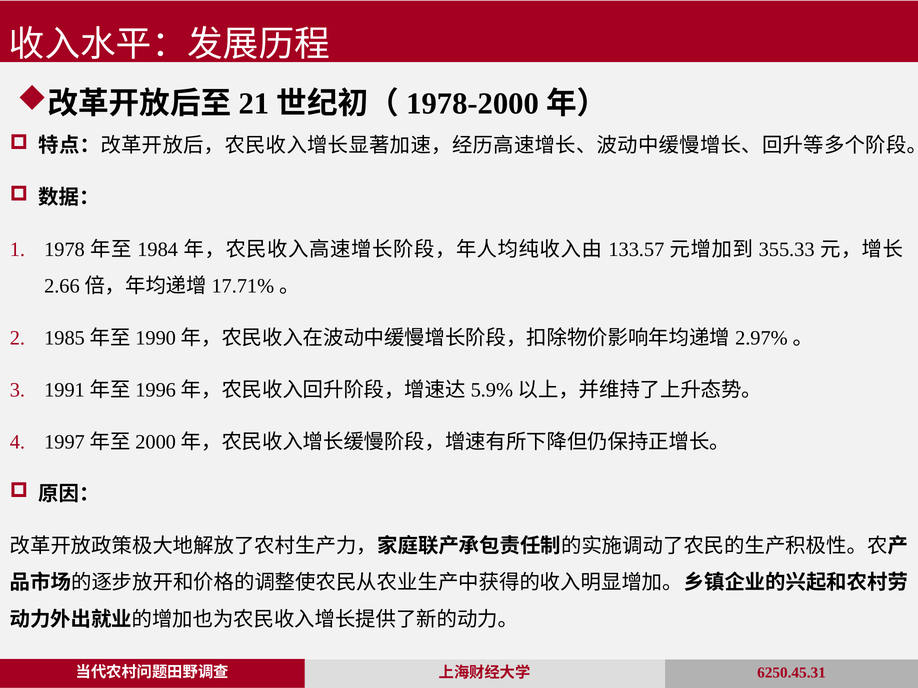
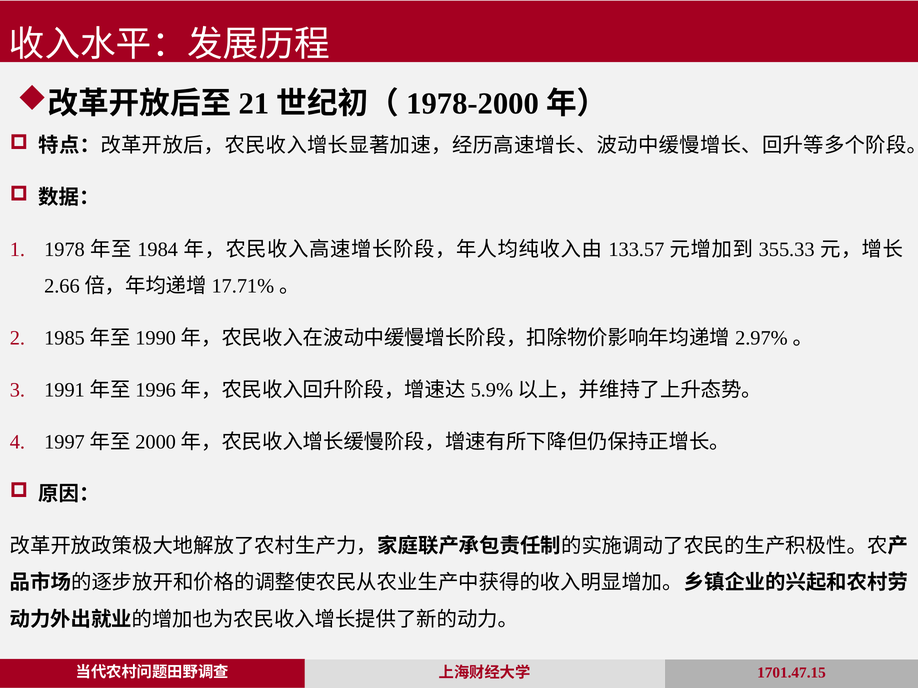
6250.45.31: 6250.45.31 -> 1701.47.15
